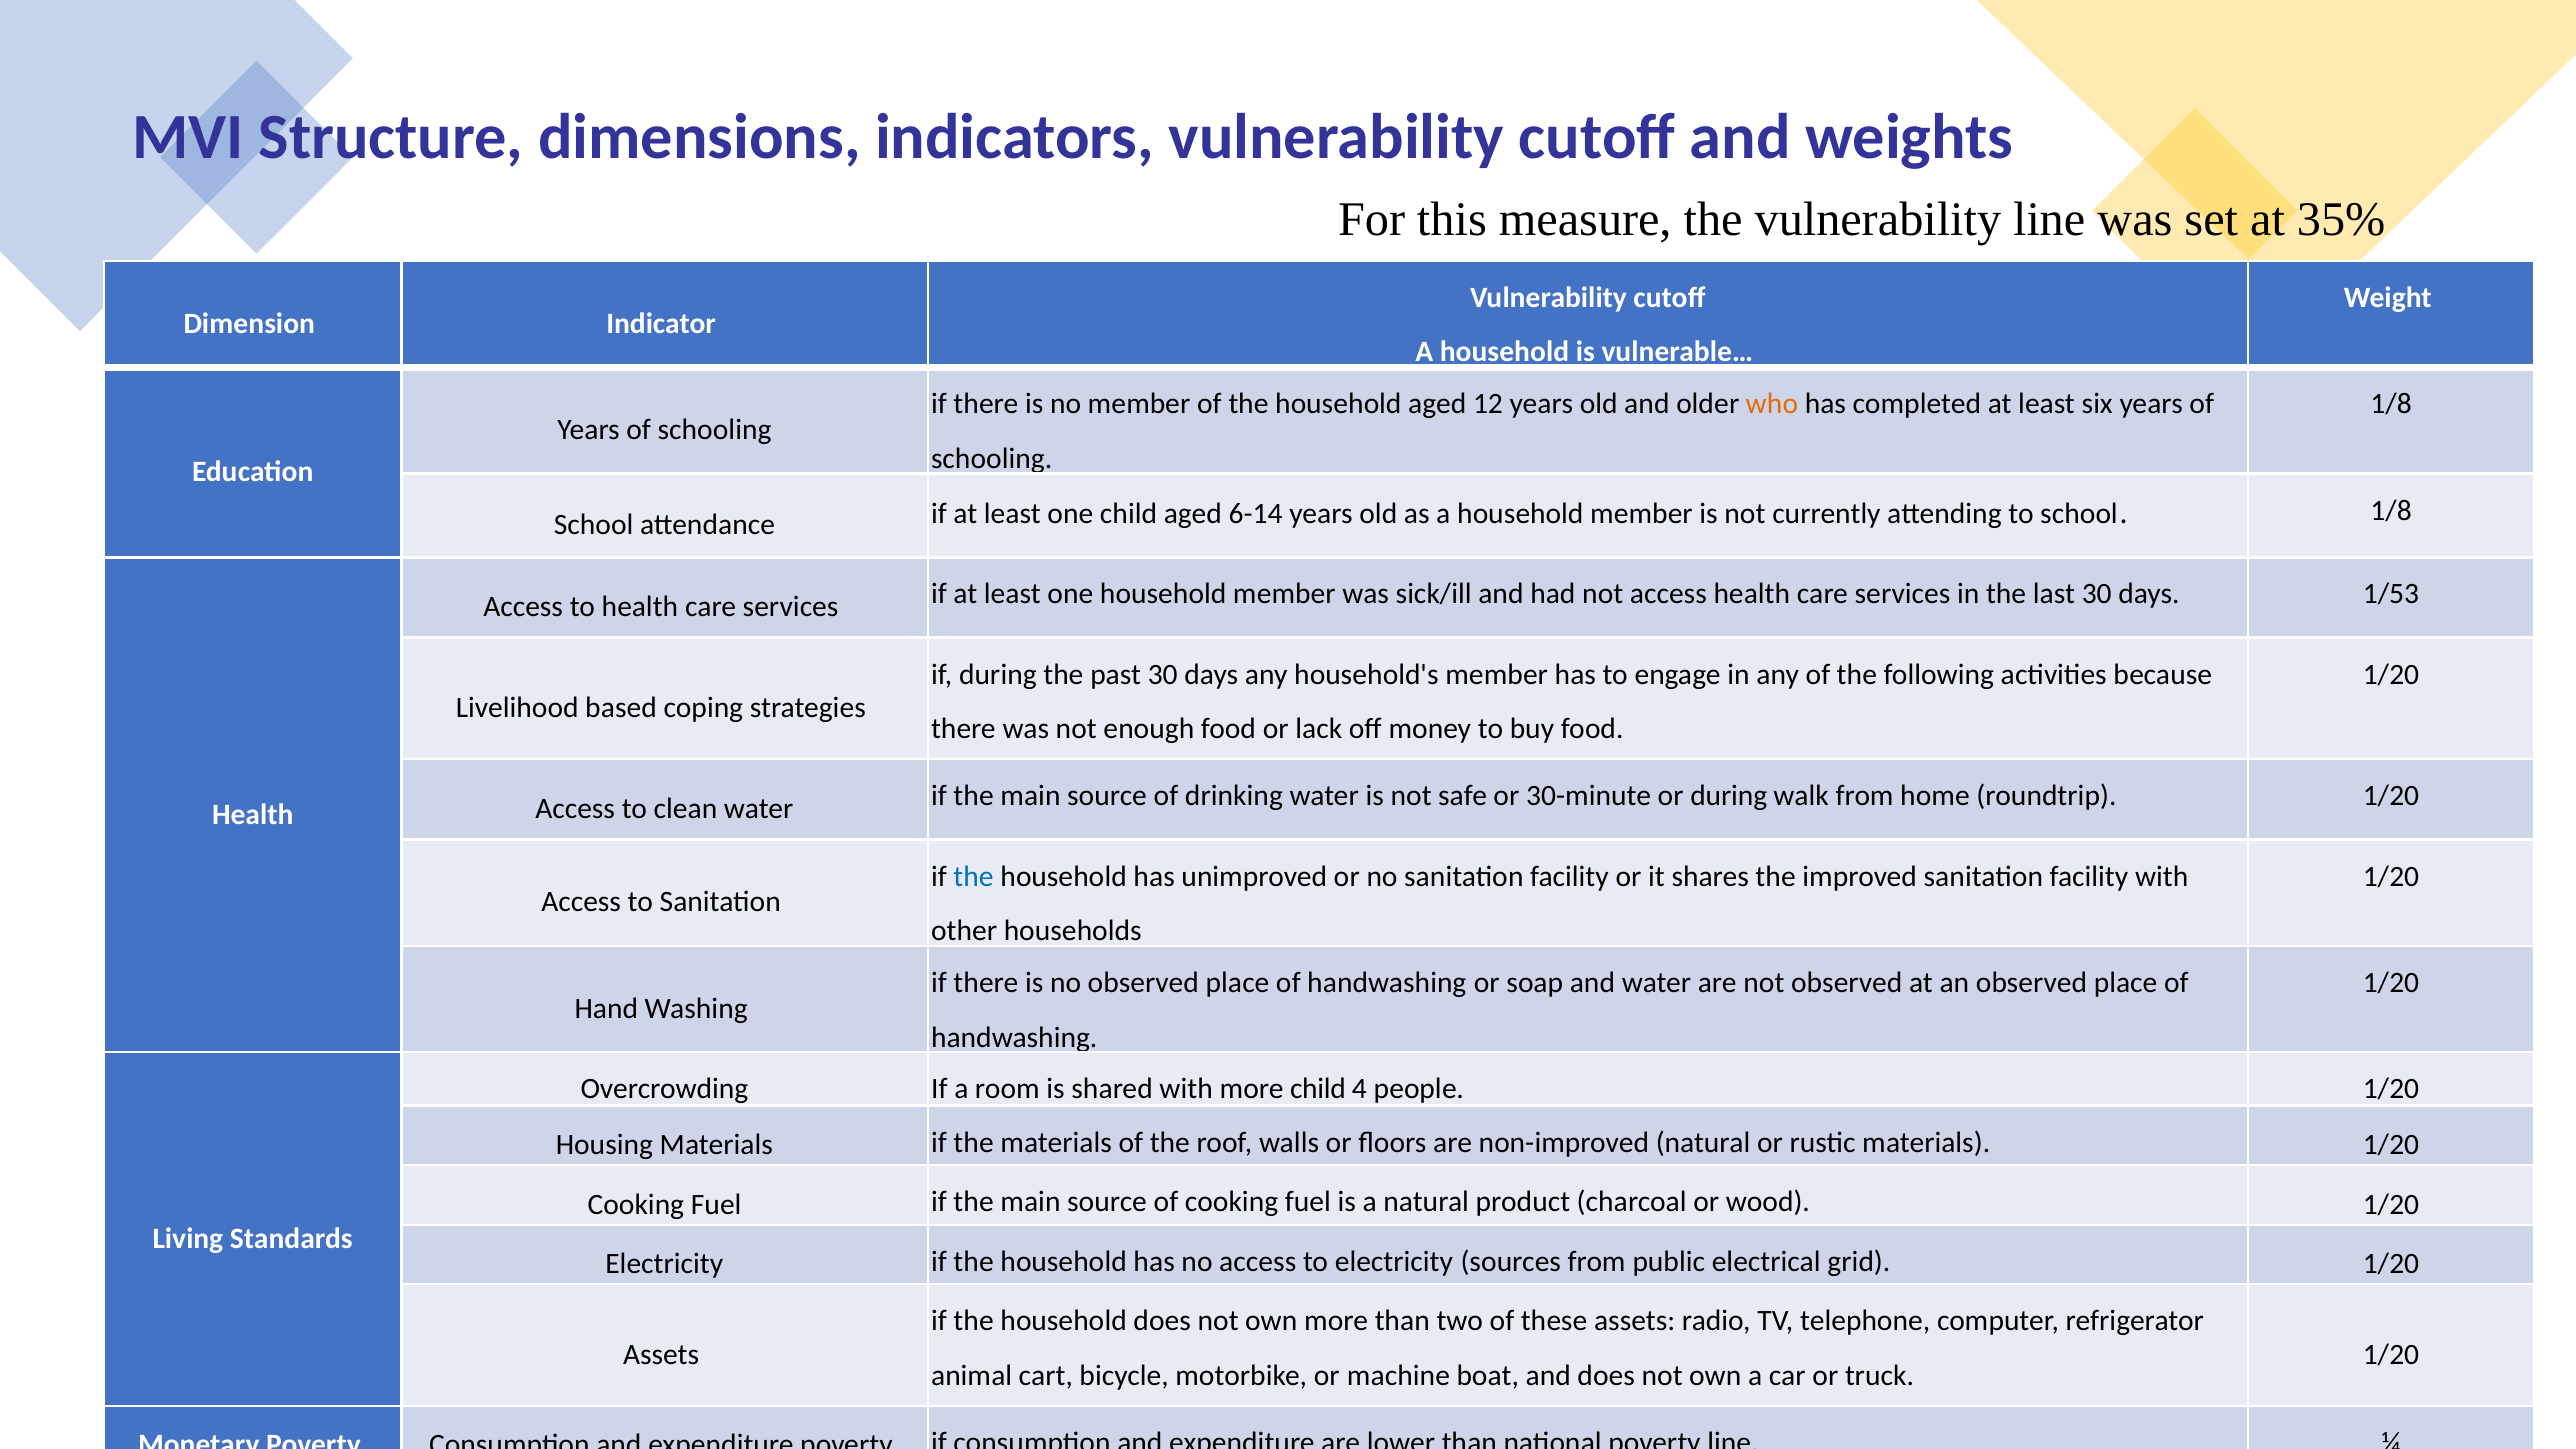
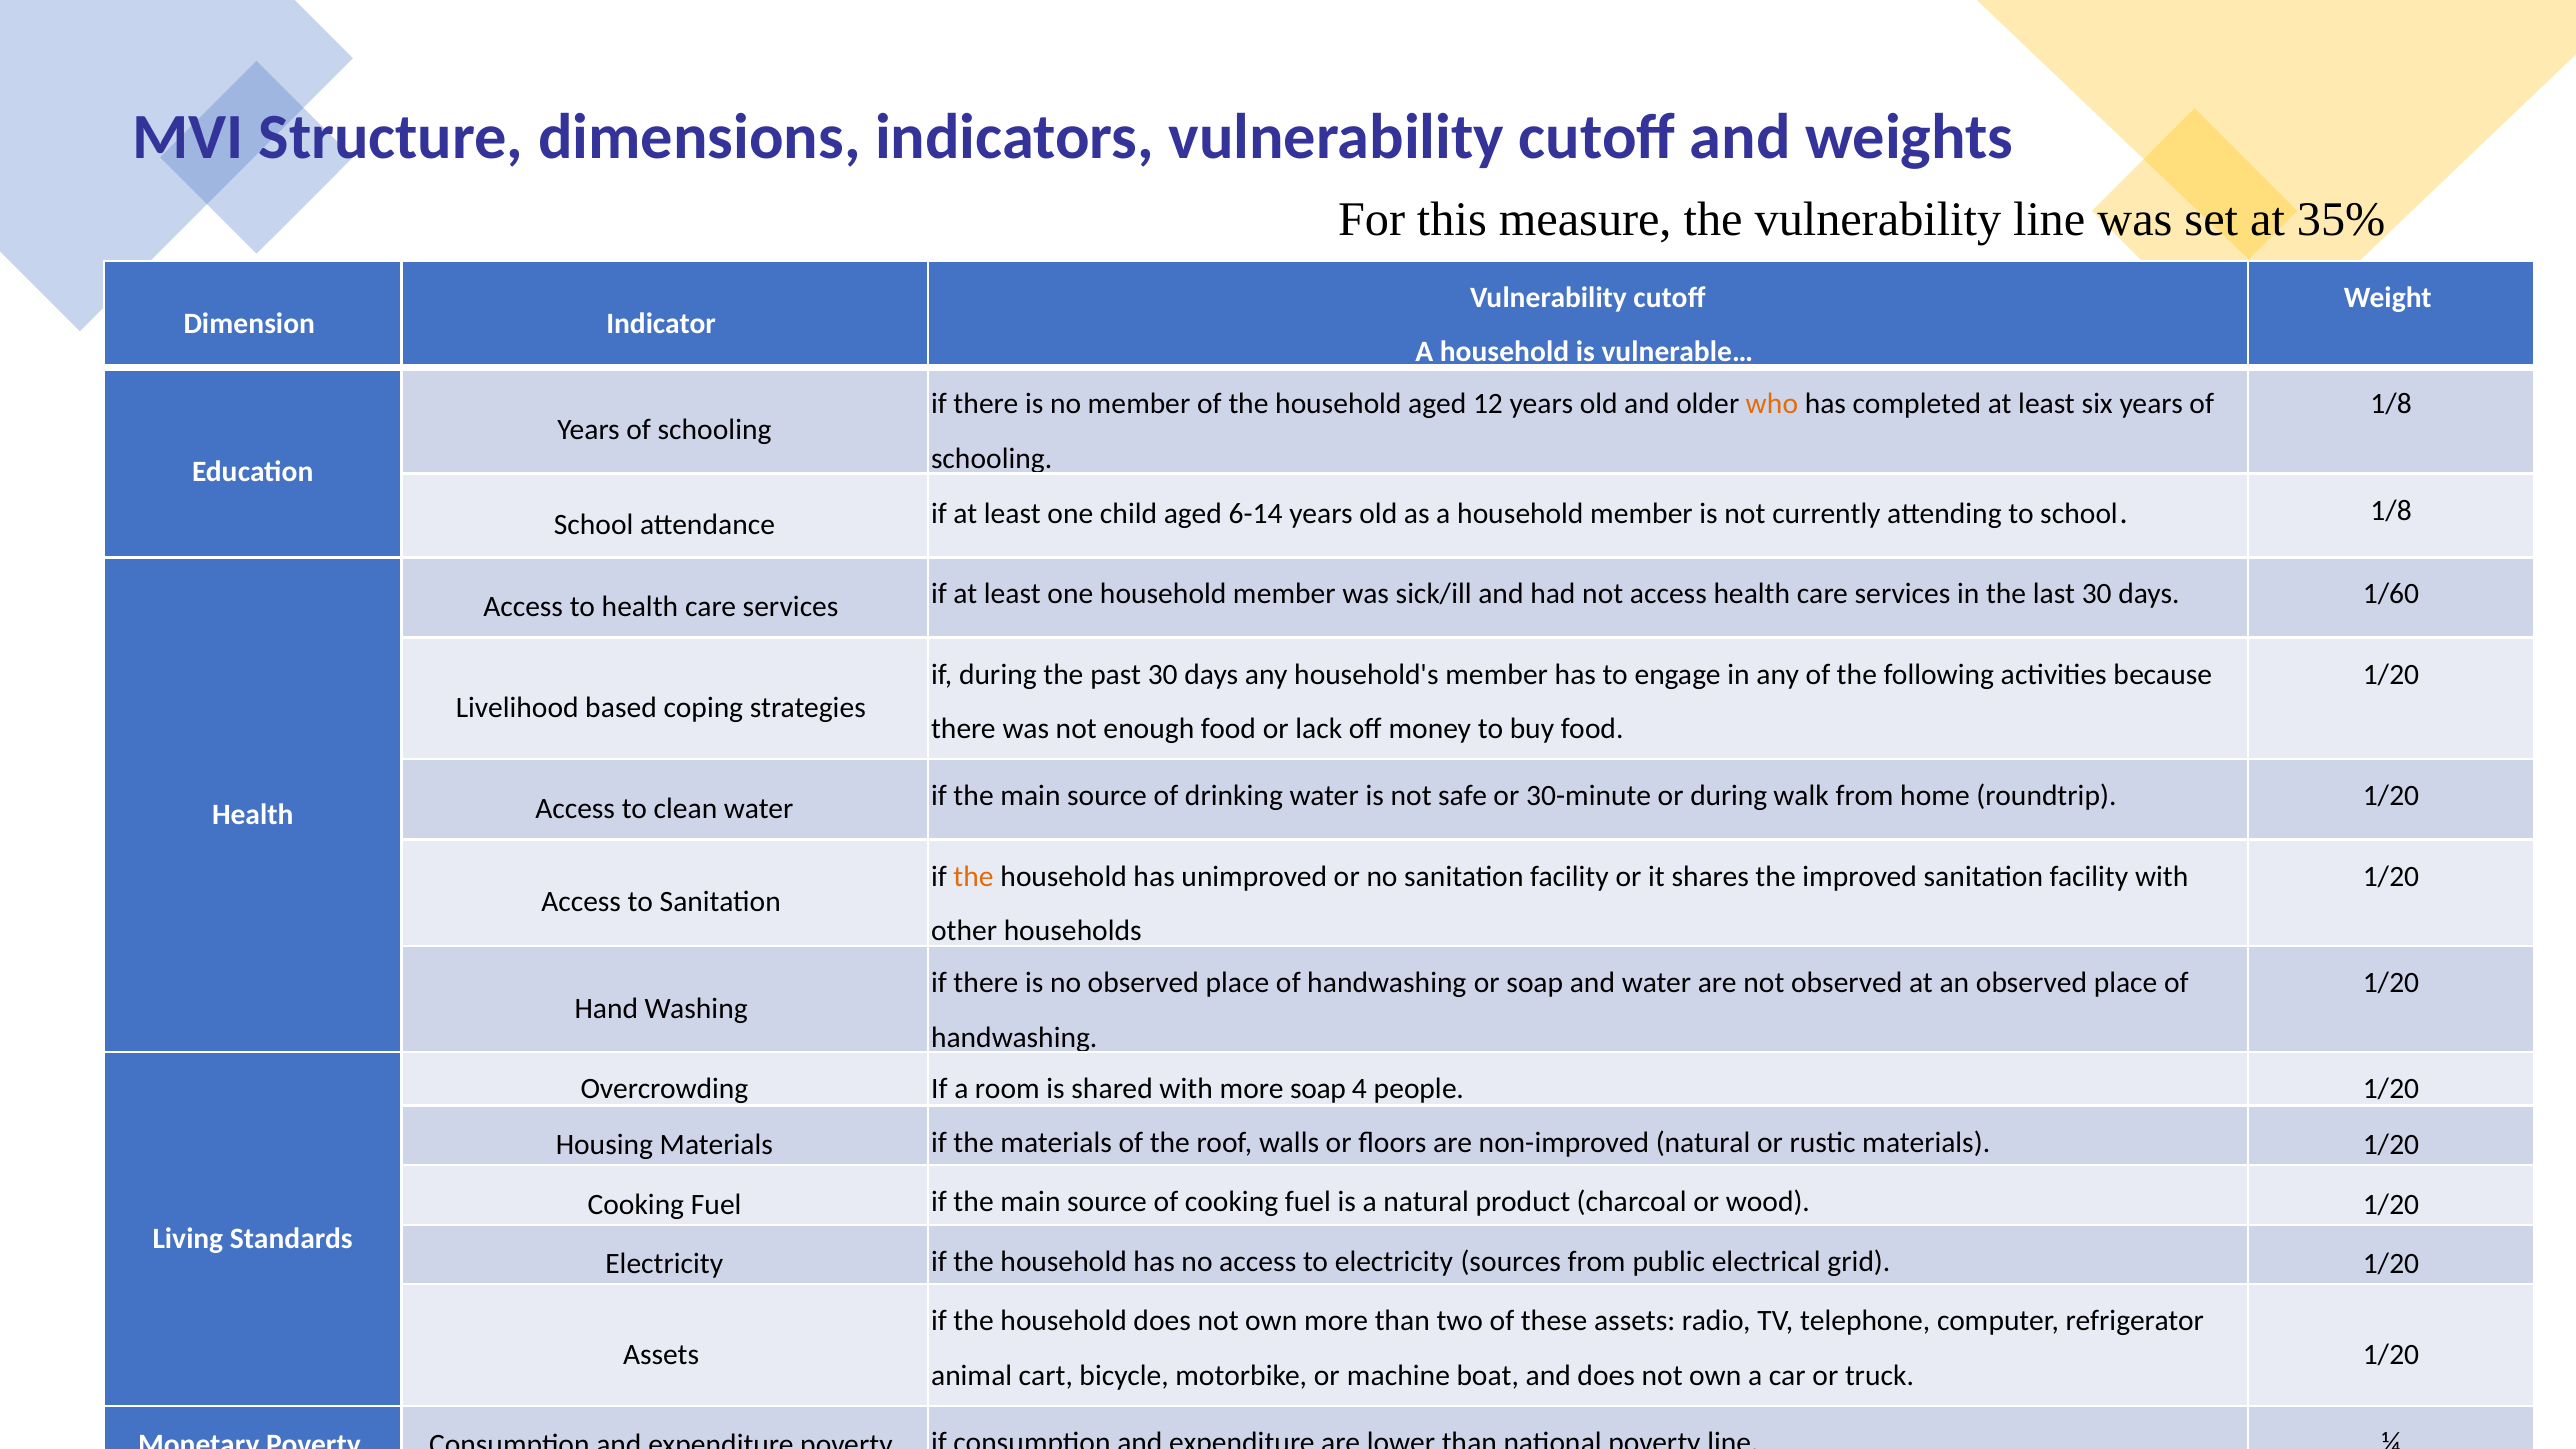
1/53: 1/53 -> 1/60
the at (973, 876) colour: blue -> orange
more child: child -> soap
